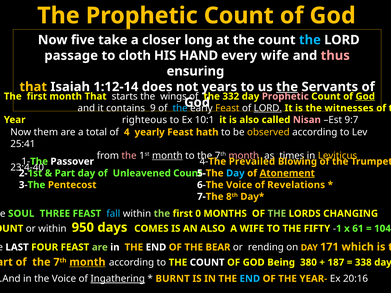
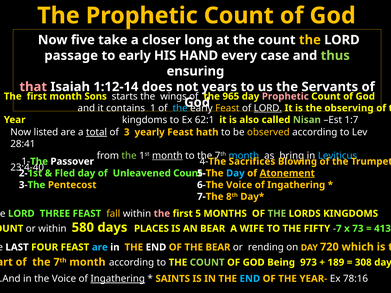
the at (310, 40) colour: light blue -> yellow
to cloth: cloth -> early
every wife: wife -> case
thus colour: pink -> light green
that at (33, 87) colour: yellow -> pink
the at (287, 87) underline: present -> none
month That: That -> Sons
332: 332 -> 965
God at (365, 96) underline: present -> none
9: 9 -> 1
witnesses: witnesses -> observing
Year righteous: righteous -> kingdoms
10:1: 10:1 -> 62:1
Nisan colour: pink -> light green
9:7: 9:7 -> 1:7
them: them -> listed
total underline: none -> present
4: 4 -> 3
25:41: 25:41 -> 28:41
the at (129, 156) colour: pink -> light green
month at (244, 156) colour: pink -> light blue
times: times -> bring
Leviticus colour: yellow -> light blue
Prevailed: Prevailed -> Sacrifices
Part: Part -> Fled
Revelations at (296, 185): Revelations -> Ingathering
SOUL at (21, 214): SOUL -> LORD
fall colour: light blue -> yellow
the at (162, 214) colour: light green -> pink
0: 0 -> 5
LORDS CHANGING: CHANGING -> KINGDOMS
950: 950 -> 580
COMES: COMES -> PLACES
AN ALSO: ALSO -> BEAR
1: 1 -> 7
61: 61 -> 73
104: 104 -> 413
are at (100, 247) colour: light green -> light blue
171: 171 -> 720
month at (87, 262) underline: present -> none
COUNT at (207, 263) colour: white -> light green
380: 380 -> 973
187: 187 -> 189
338: 338 -> 308
BURNT: BURNT -> SAINTS
20:16: 20:16 -> 78:16
